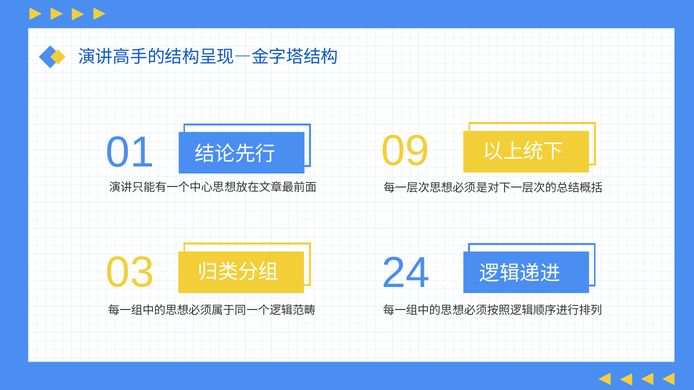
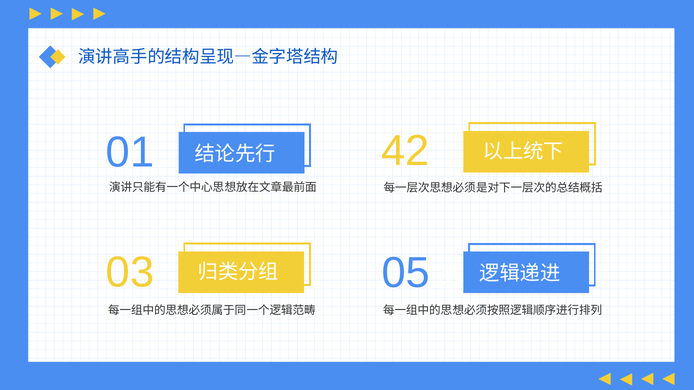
09: 09 -> 42
24: 24 -> 05
